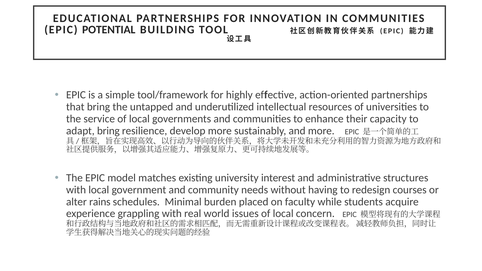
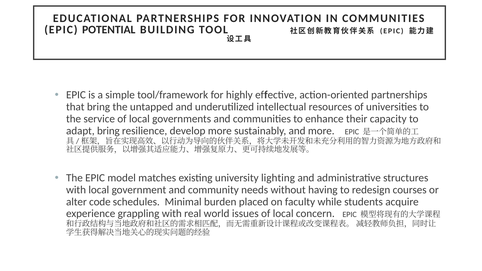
interest: interest -> lighting
rains: rains -> code
